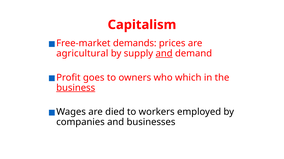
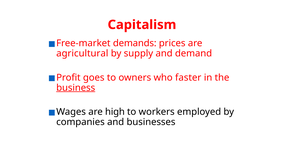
and at (164, 54) underline: present -> none
which: which -> faster
died: died -> high
